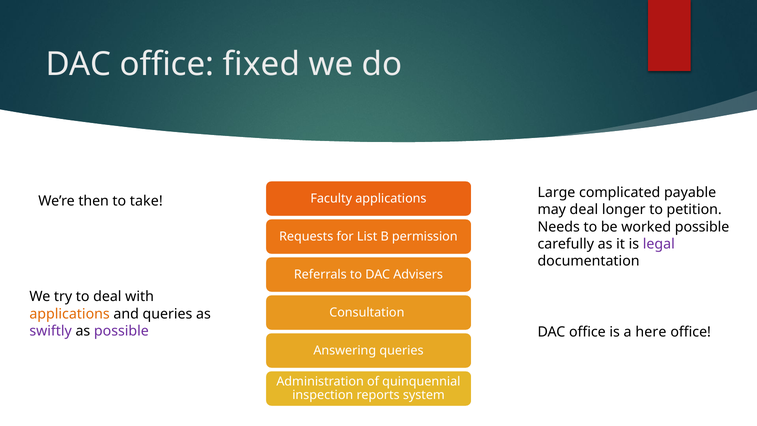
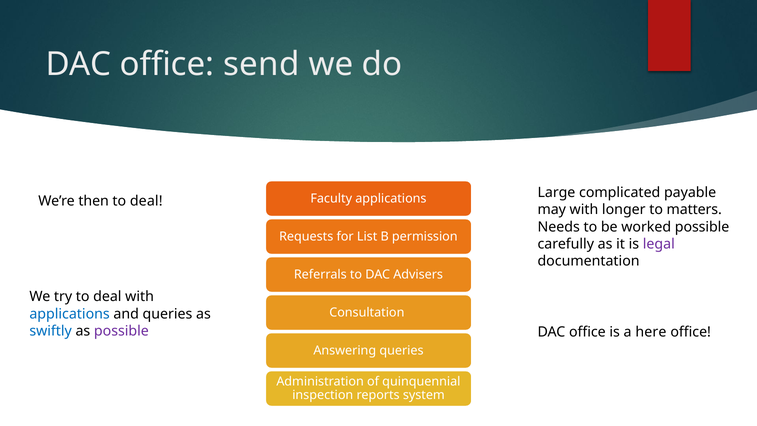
fixed: fixed -> send
take at (146, 201): take -> deal
may deal: deal -> with
petition: petition -> matters
applications at (70, 314) colour: orange -> blue
swiftly colour: purple -> blue
